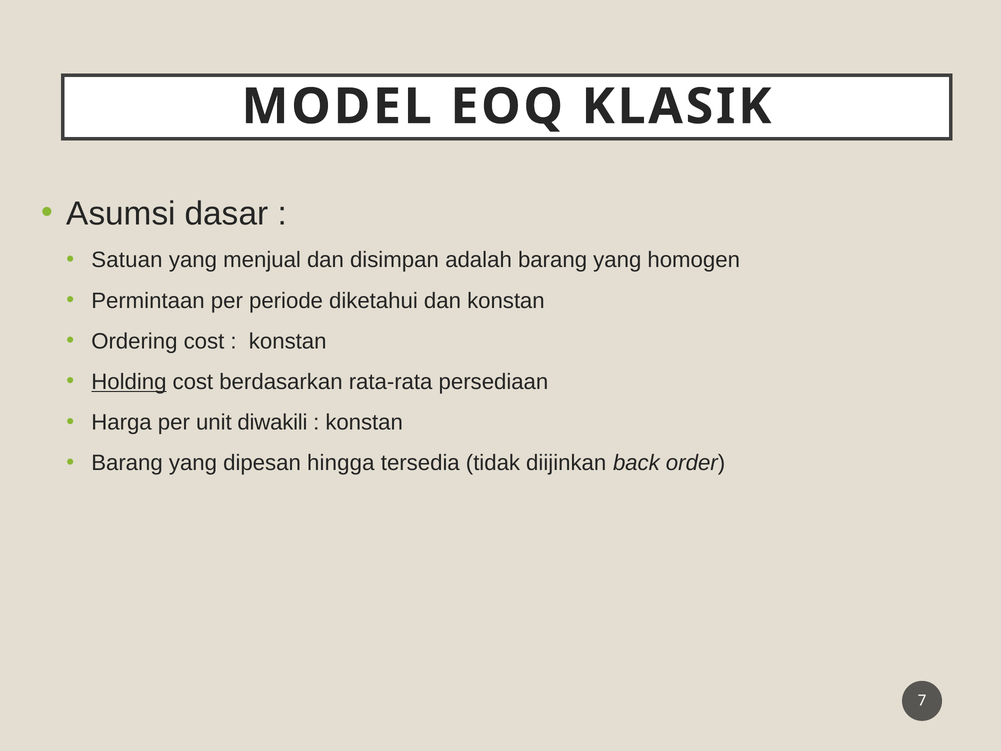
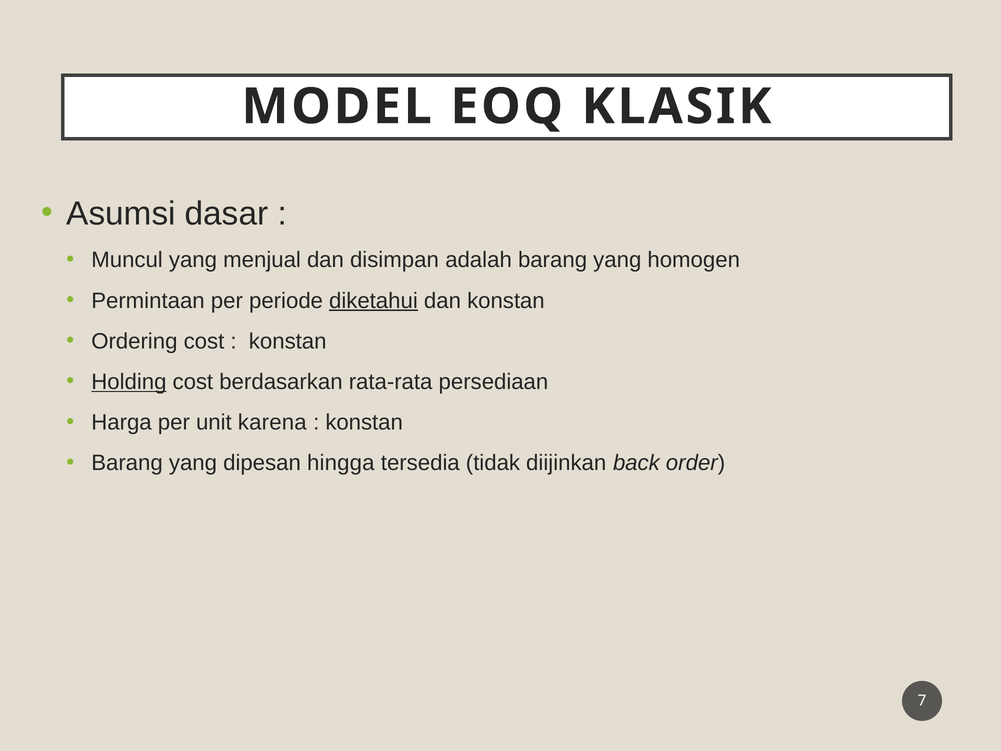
Satuan: Satuan -> Muncul
diketahui underline: none -> present
diwakili: diwakili -> karena
